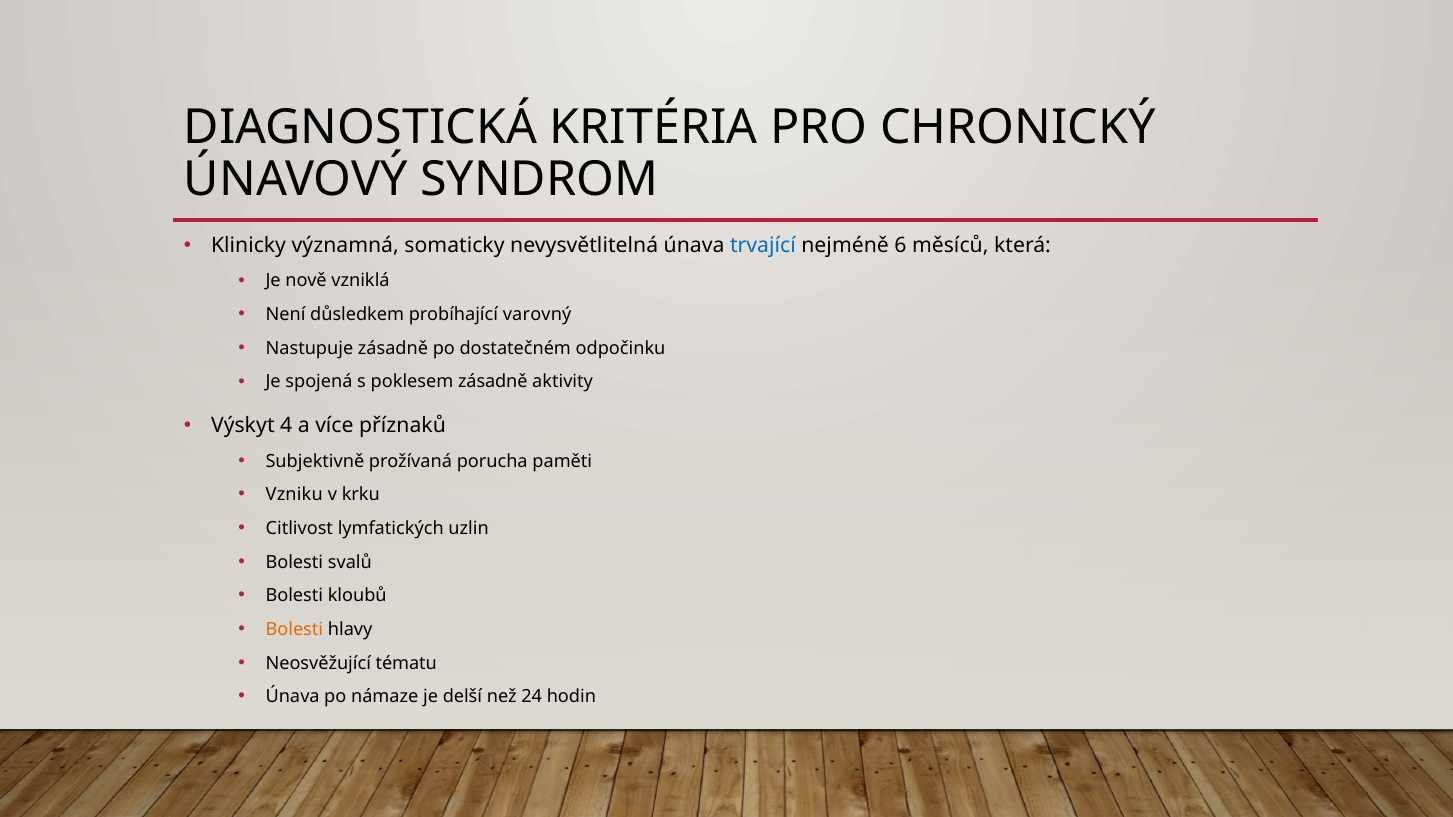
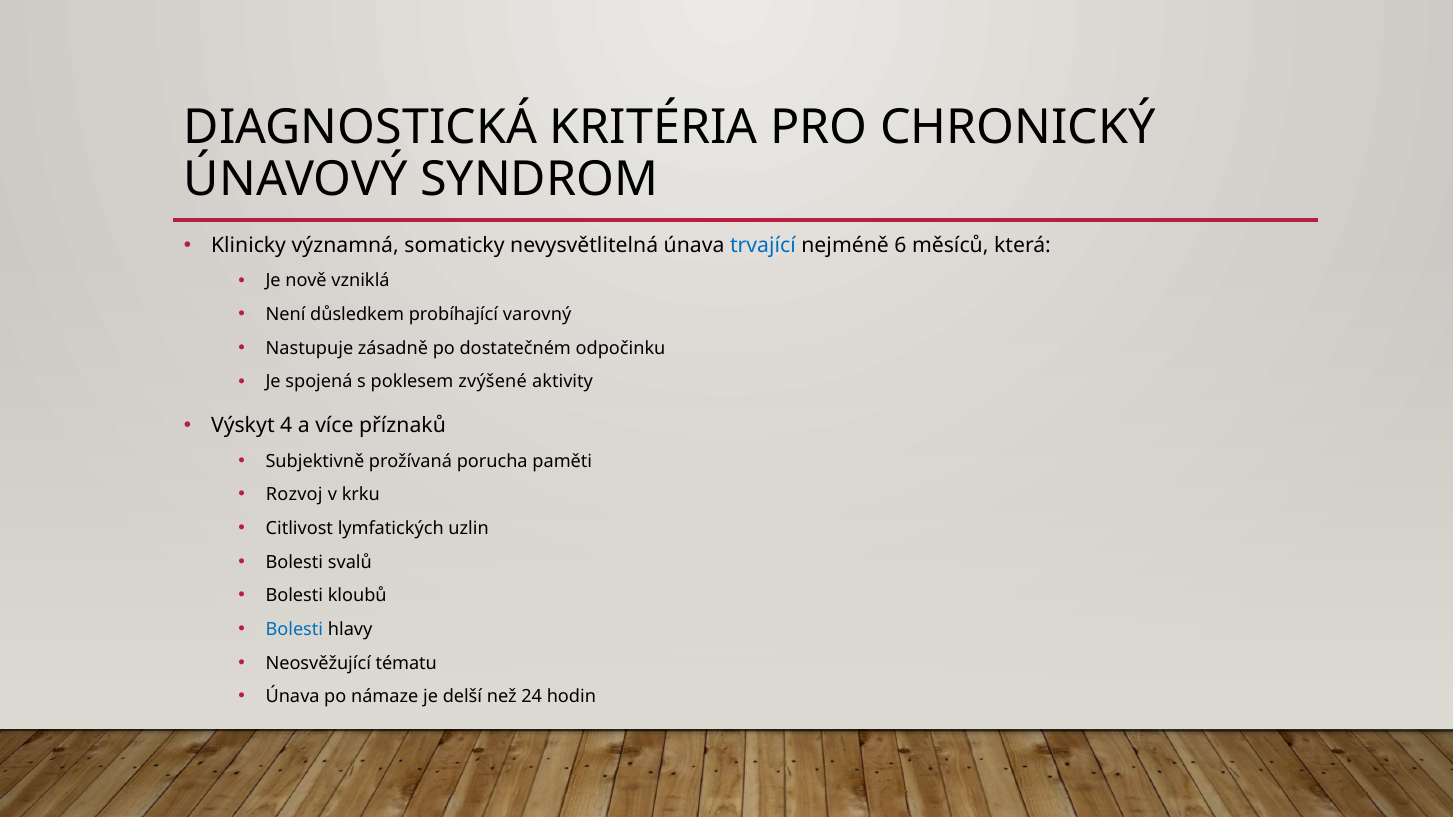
poklesem zásadně: zásadně -> zvýšené
Vzniku: Vzniku -> Rozvoj
Bolesti at (294, 630) colour: orange -> blue
